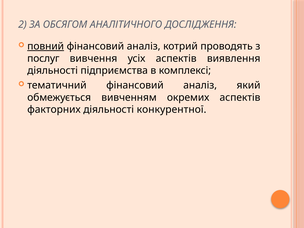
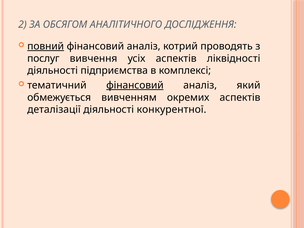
виявлення: виявлення -> ліквідності
фінансовий at (135, 85) underline: none -> present
факторних: факторних -> деталізації
